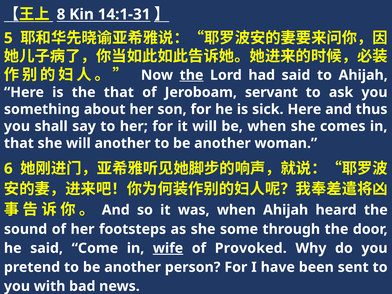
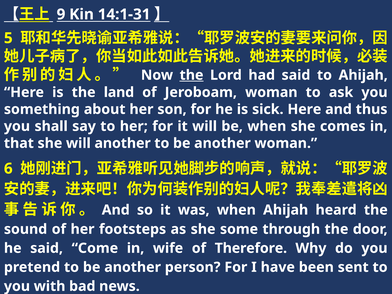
8: 8 -> 9
the that: that -> land
Jeroboam servant: servant -> woman
wife underline: present -> none
Provoked: Provoked -> Therefore
